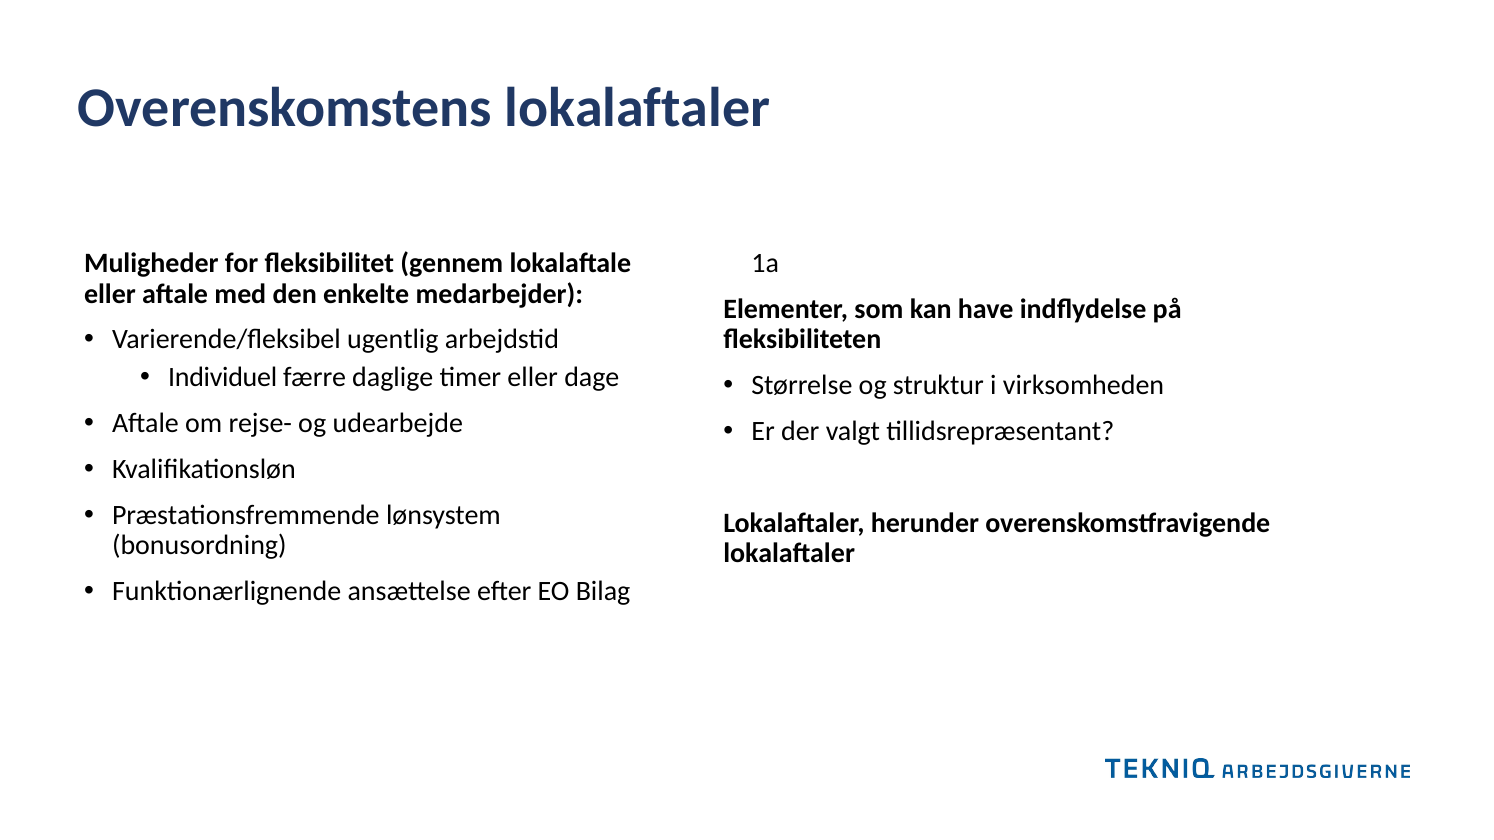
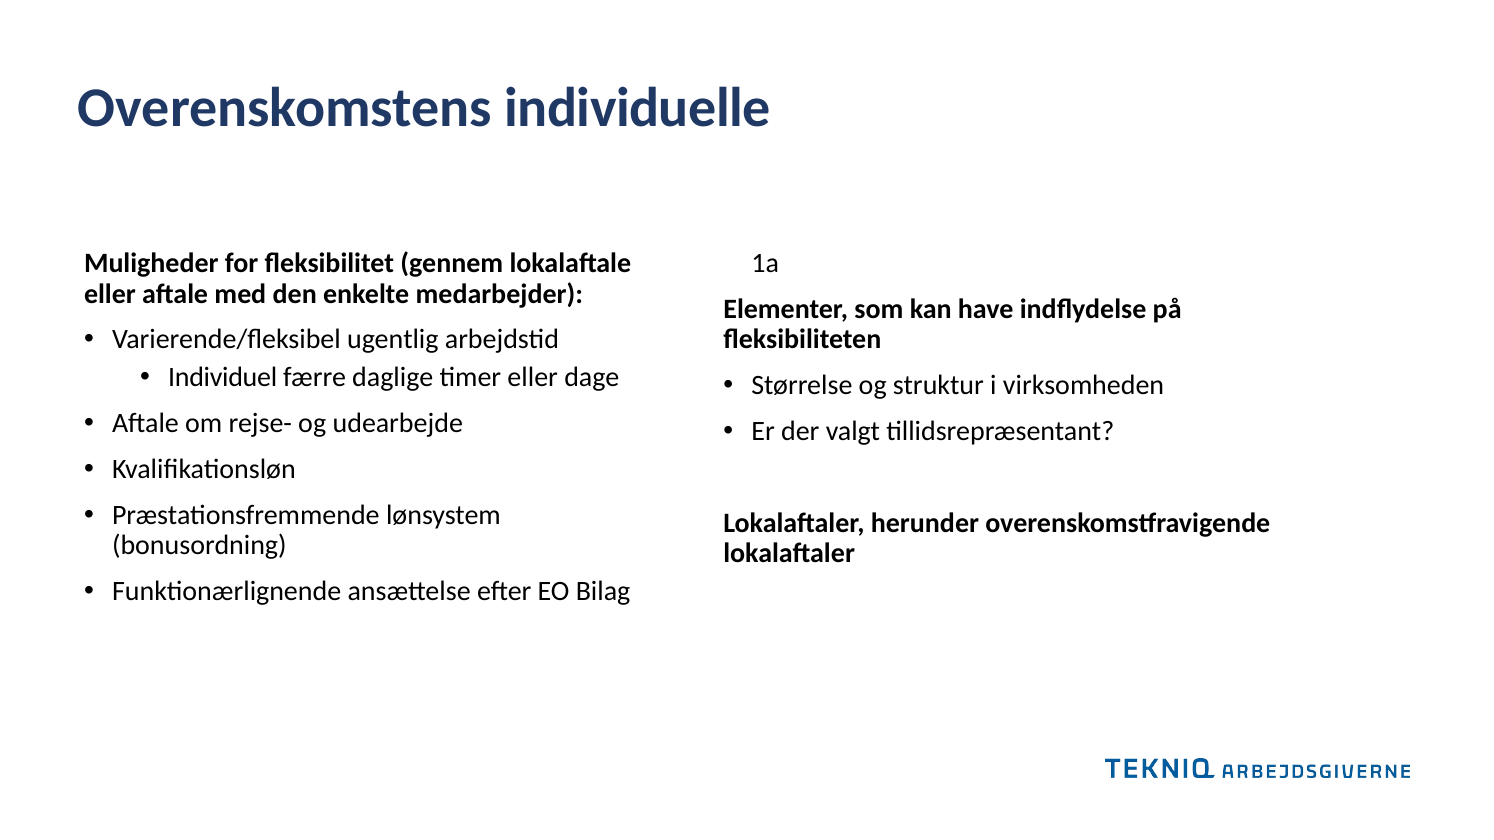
Overenskomstens lokalaftaler: lokalaftaler -> individuelle
